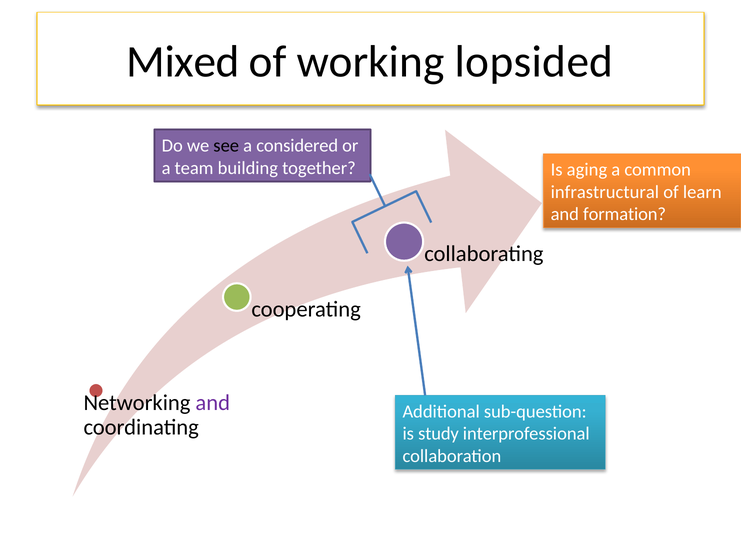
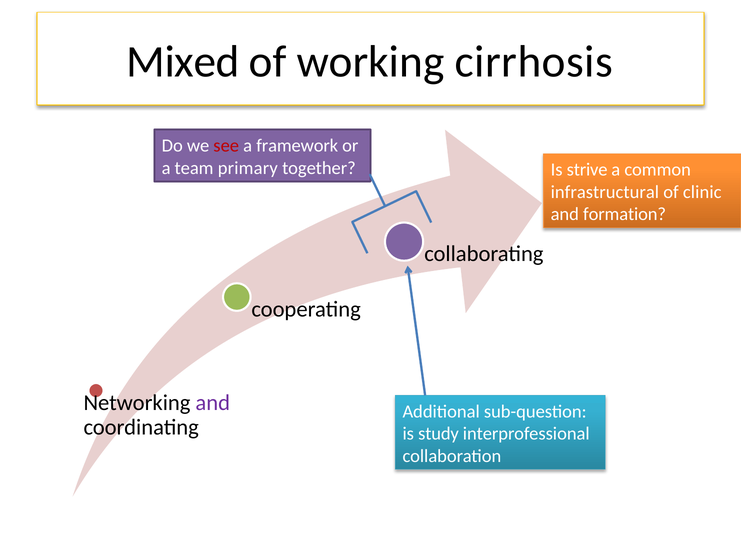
lopsided: lopsided -> cirrhosis
see colour: black -> red
considered: considered -> framework
building: building -> primary
aging: aging -> strive
learn: learn -> clinic
